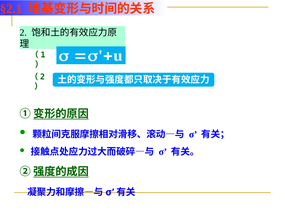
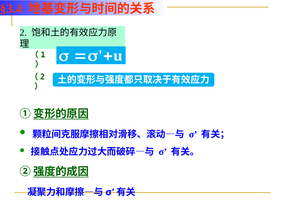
§2.1: §2.1 -> §3.4
